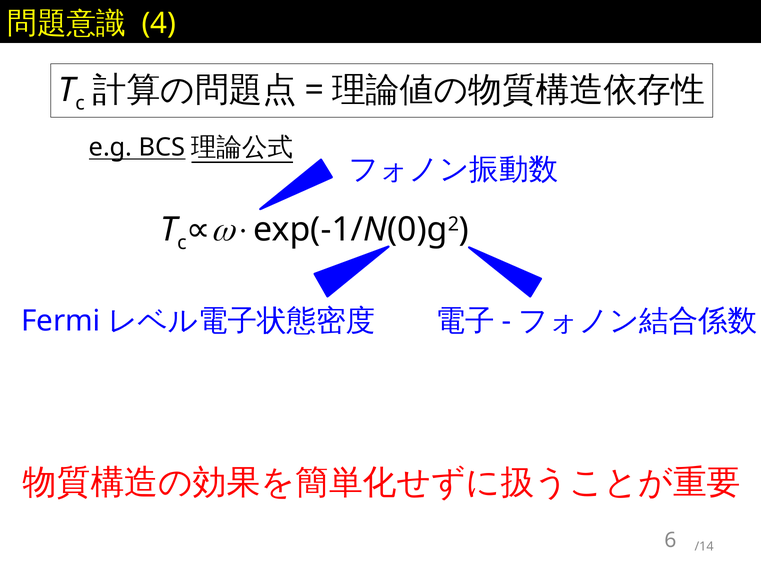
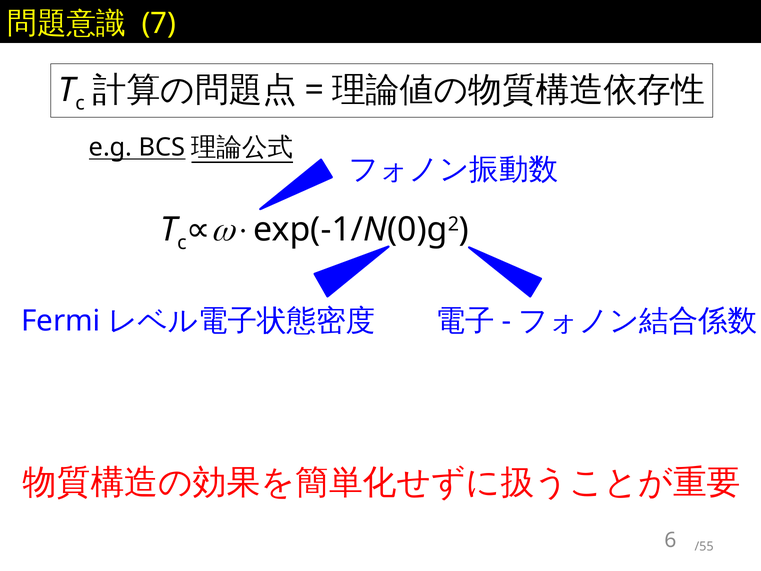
4: 4 -> 7
/14: /14 -> /55
